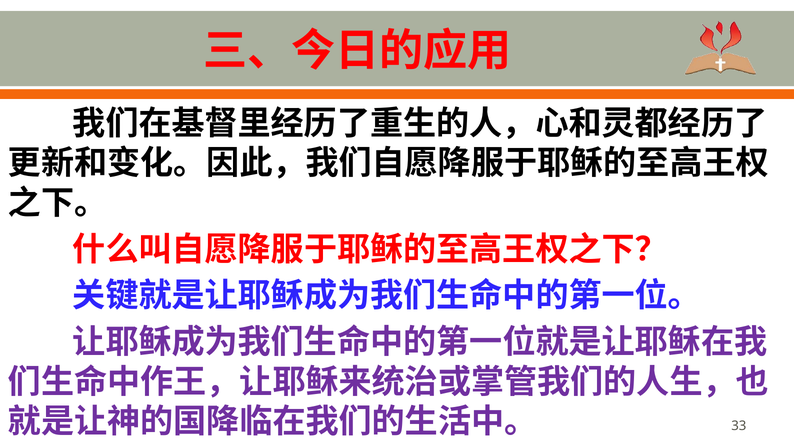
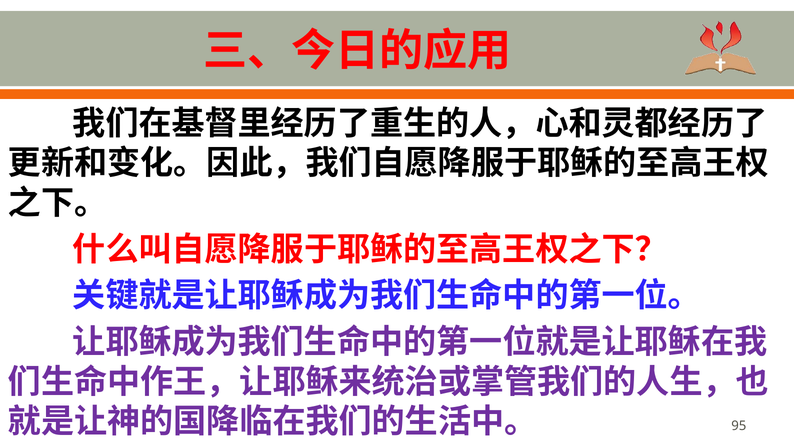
33: 33 -> 95
